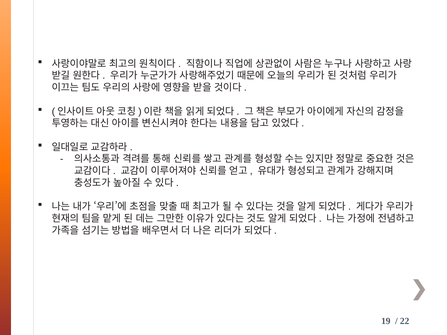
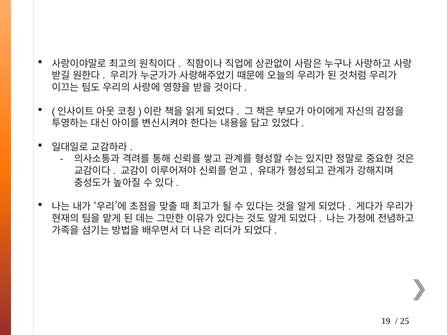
22: 22 -> 25
